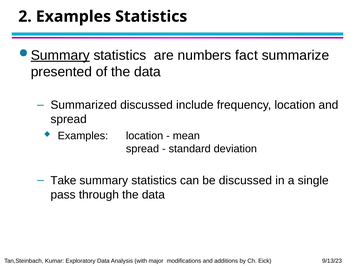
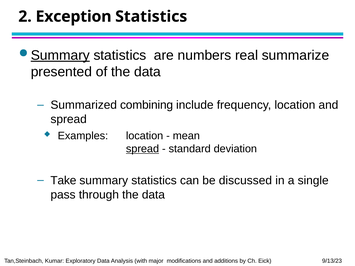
2 Examples: Examples -> Exception
fact: fact -> real
Summarized discussed: discussed -> combining
spread at (143, 149) underline: none -> present
